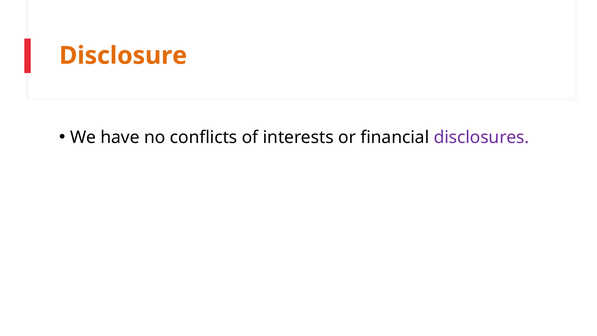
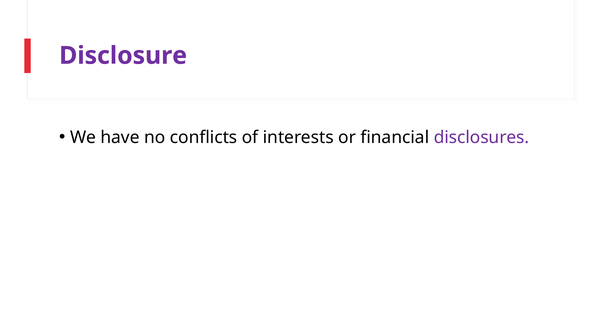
Disclosure colour: orange -> purple
